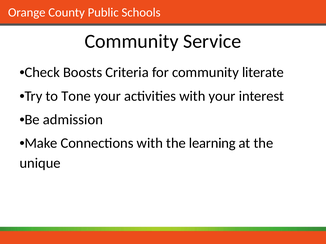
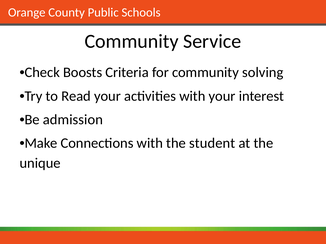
literate: literate -> solving
Tone: Tone -> Read
learning: learning -> student
